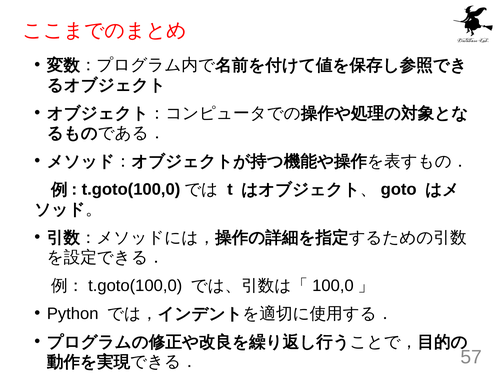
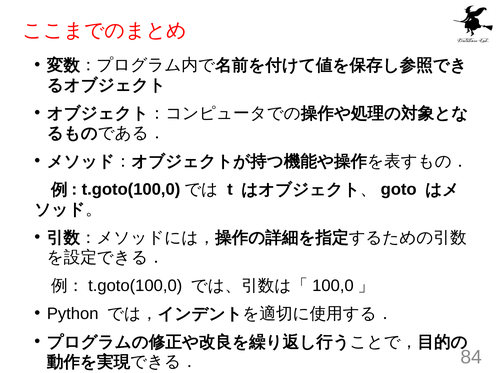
57: 57 -> 84
